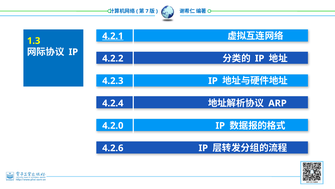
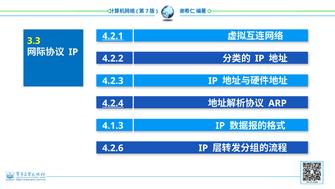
1.3: 1.3 -> 3.3
4.2.4 underline: none -> present
4.2.0: 4.2.0 -> 4.1.3
